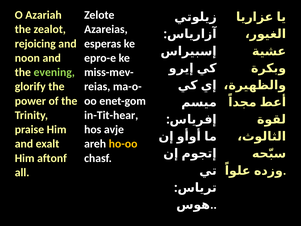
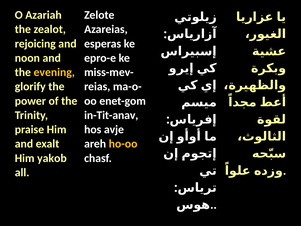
evening colour: light green -> yellow
in-Tit-hear: in-Tit-hear -> in-Tit-anav
aftonf: aftonf -> yakob
